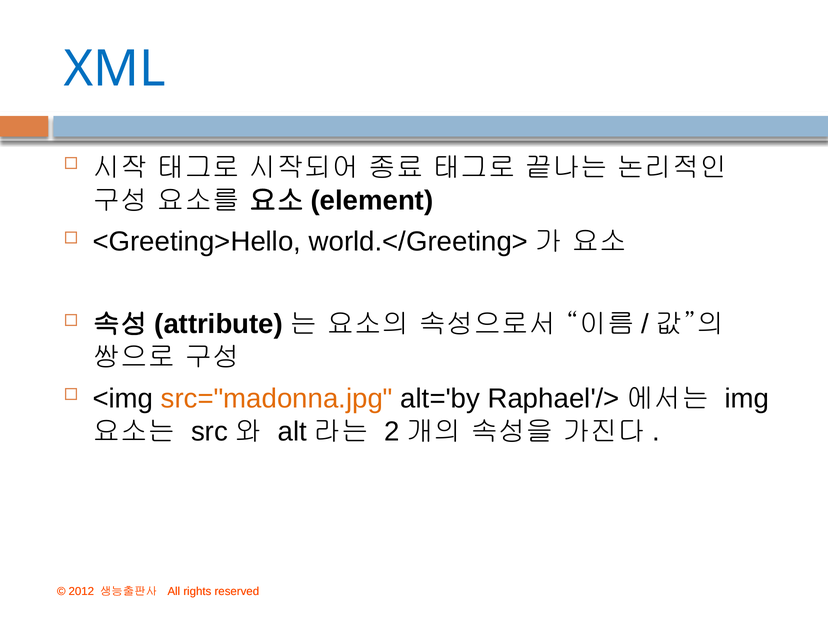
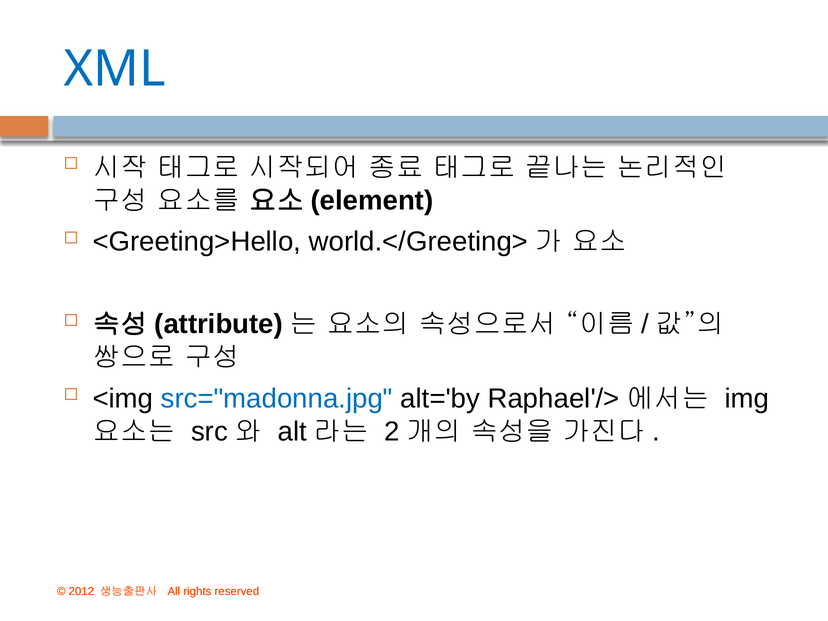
src="madonna.jpg colour: orange -> blue
